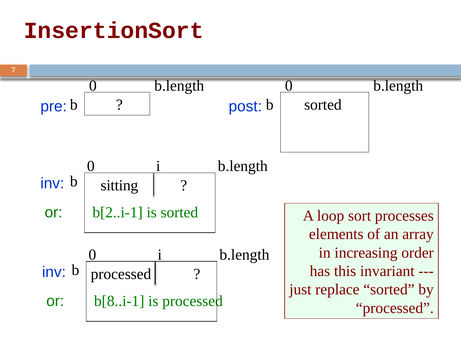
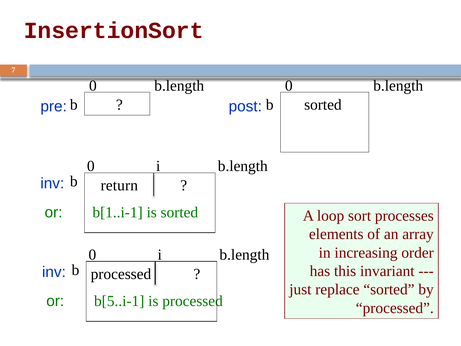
sitting: sitting -> return
b[2..i-1: b[2..i-1 -> b[1..i-1
b[8..i-1: b[8..i-1 -> b[5..i-1
